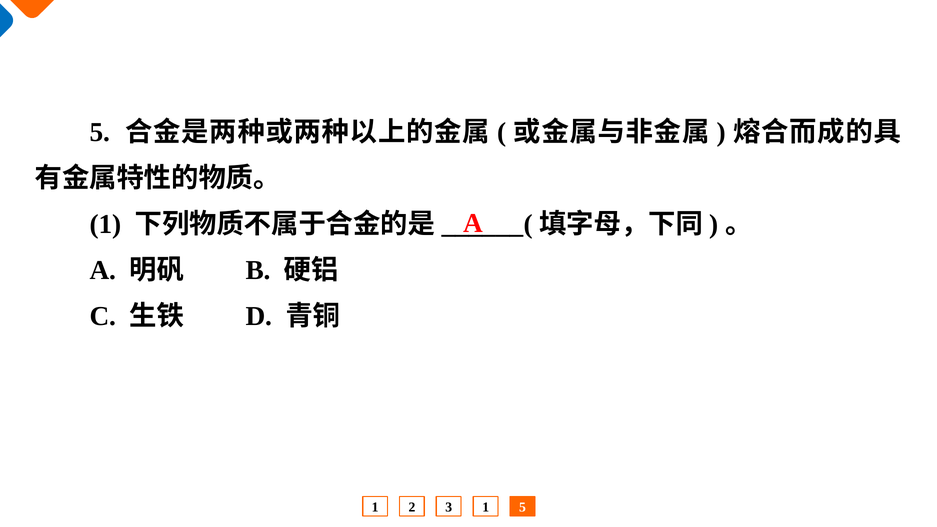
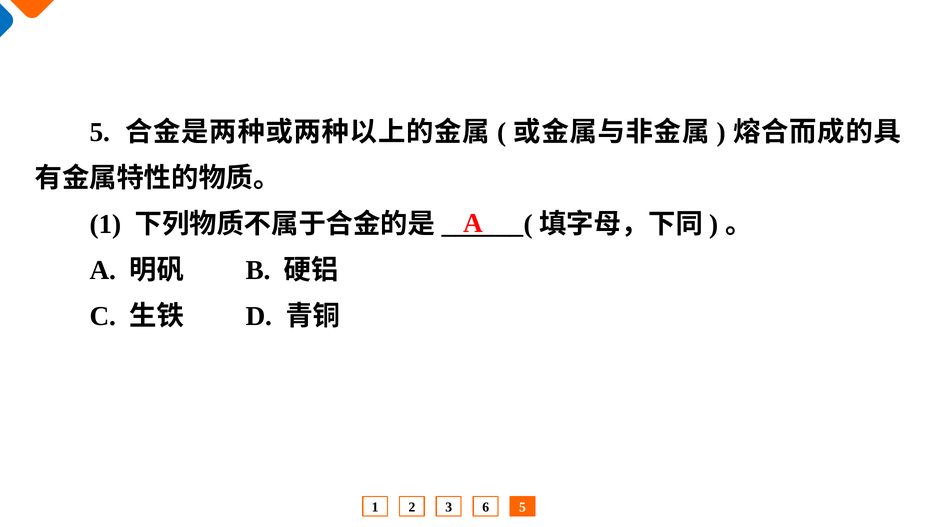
2 1: 1 -> 6
